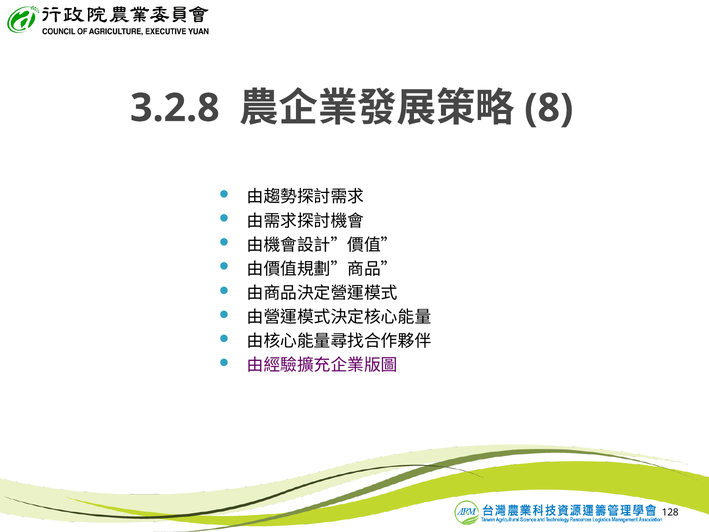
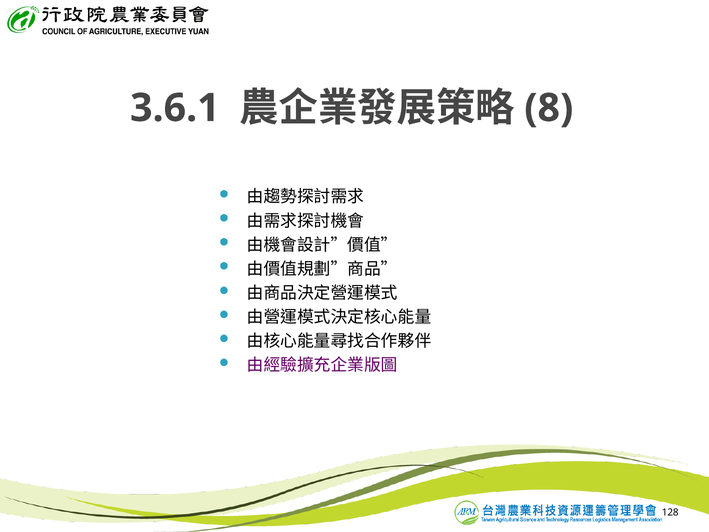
3.2.8: 3.2.8 -> 3.6.1
